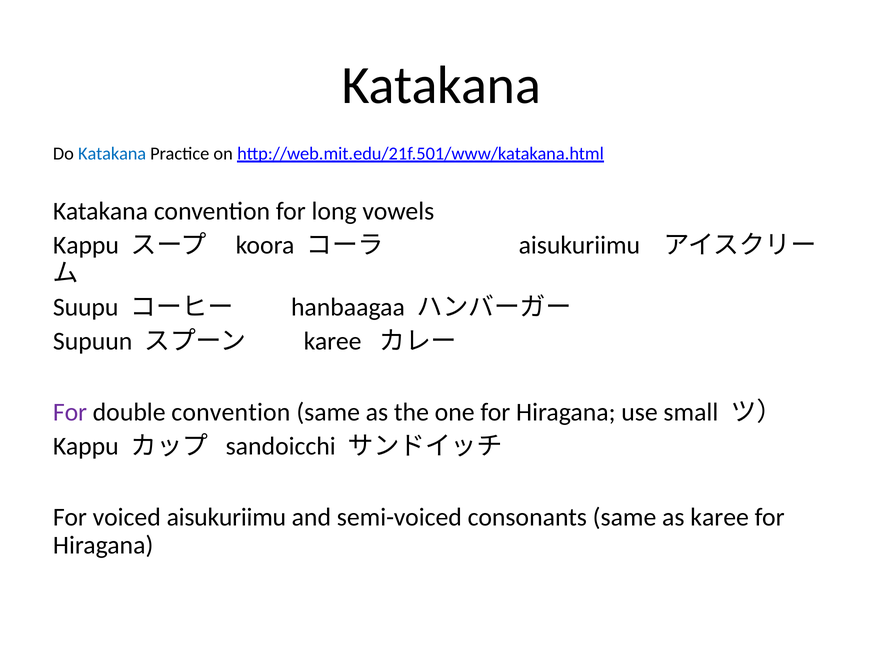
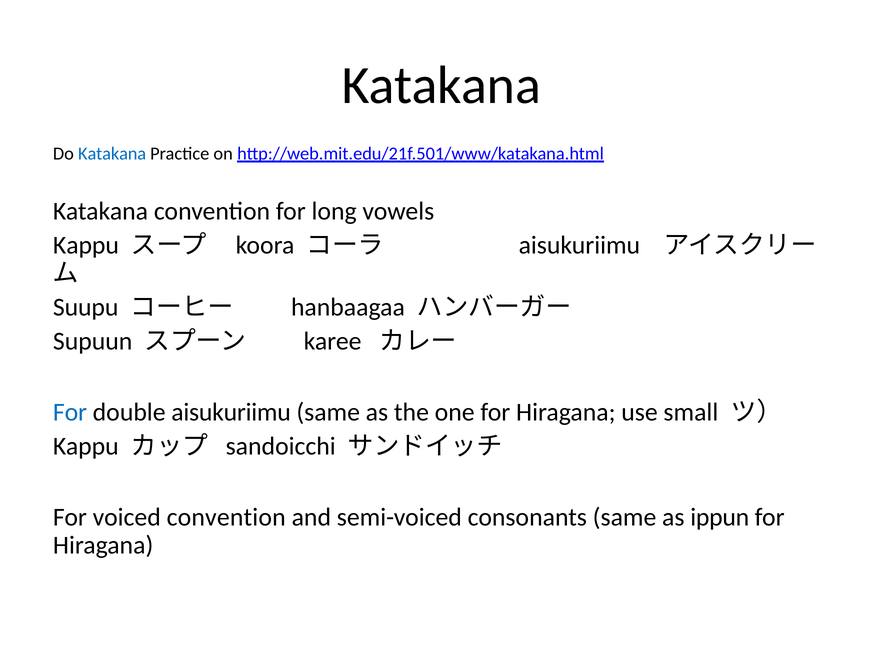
For at (70, 412) colour: purple -> blue
double convention: convention -> aisukuriimu
voiced aisukuriimu: aisukuriimu -> convention
as karee: karee -> ippun
